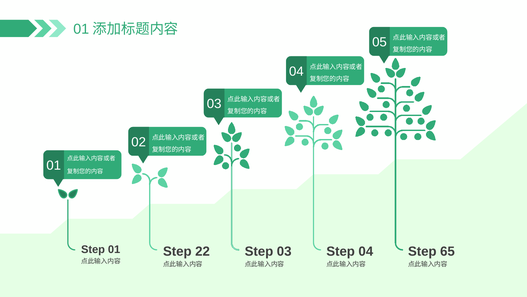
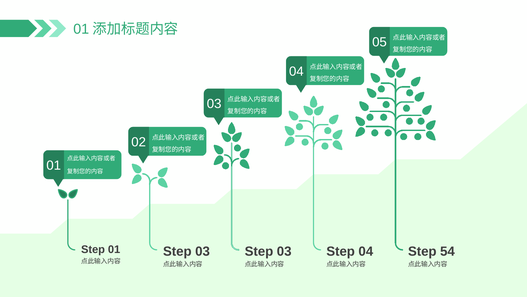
22 at (203, 251): 22 -> 03
65: 65 -> 54
